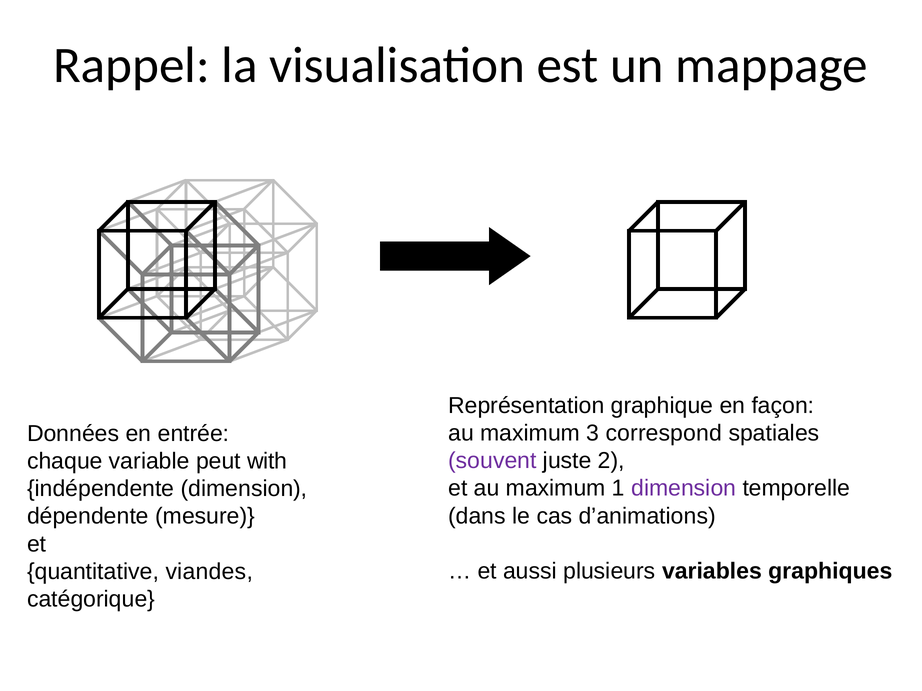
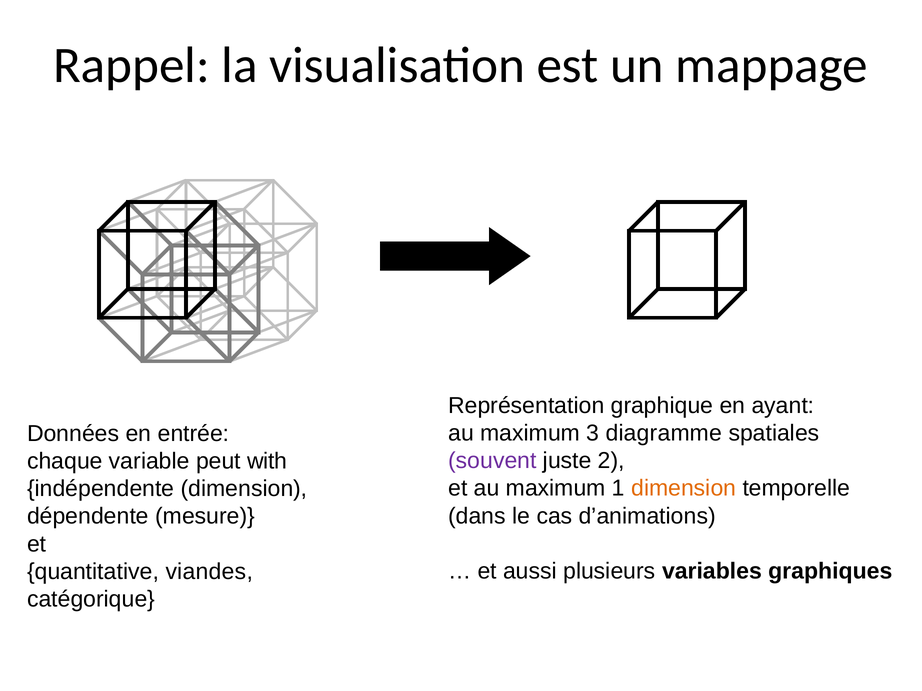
façon: façon -> ayant
correspond: correspond -> diagramme
dimension at (684, 489) colour: purple -> orange
